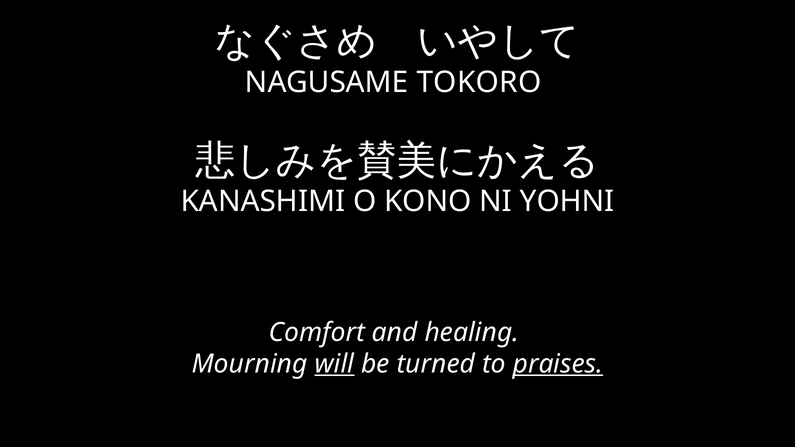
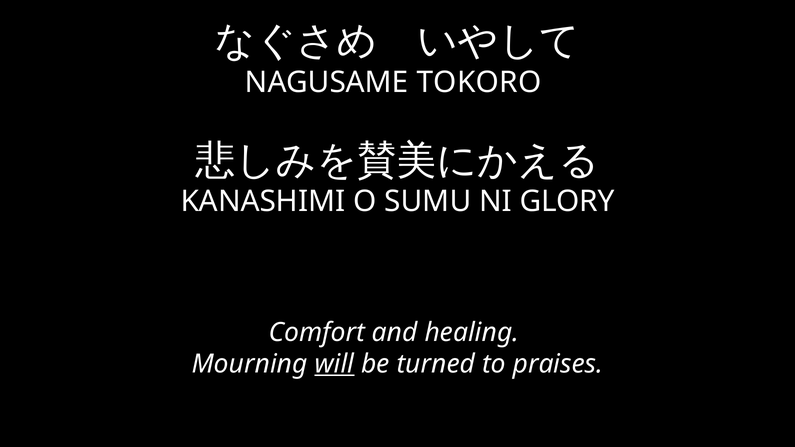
KONO: KONO -> SUMU
YOHNI: YOHNI -> GLORY
praises underline: present -> none
